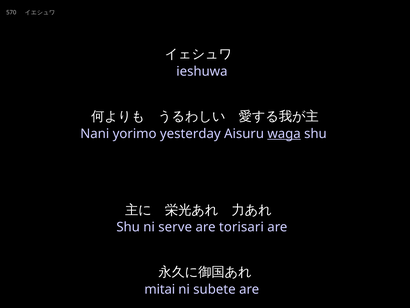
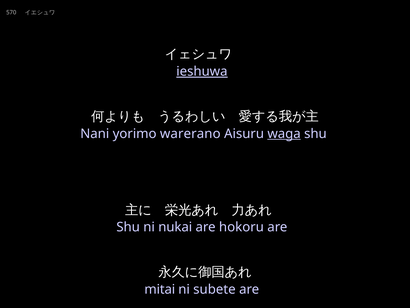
ieshuwa underline: none -> present
yesterday: yesterday -> warerano
serve: serve -> nukai
torisari: torisari -> hokoru
